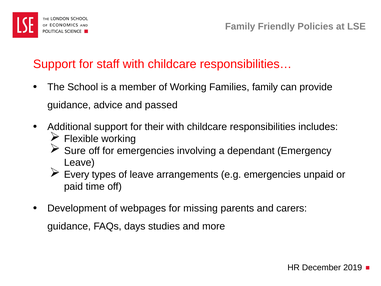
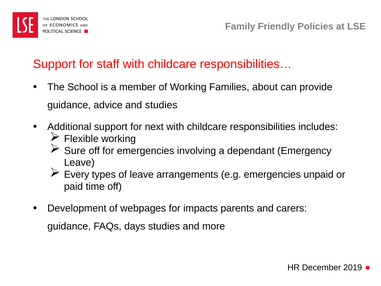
Families family: family -> about
and passed: passed -> studies
their: their -> next
missing: missing -> impacts
